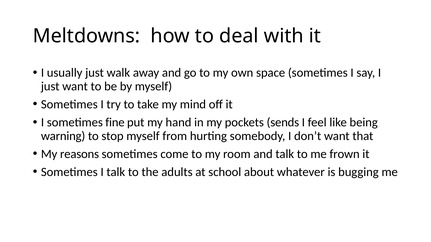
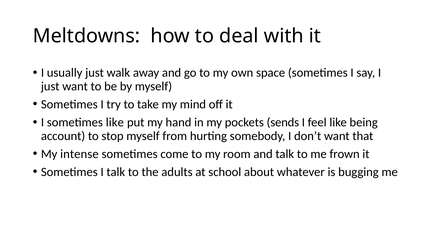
sometimes fine: fine -> like
warning: warning -> account
reasons: reasons -> intense
